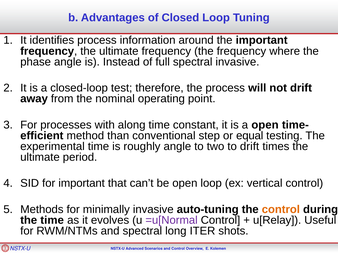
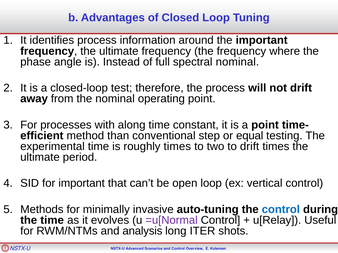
spectral invasive: invasive -> nominal
a open: open -> point
roughly angle: angle -> times
control at (281, 210) colour: orange -> blue
and spectral: spectral -> analysis
